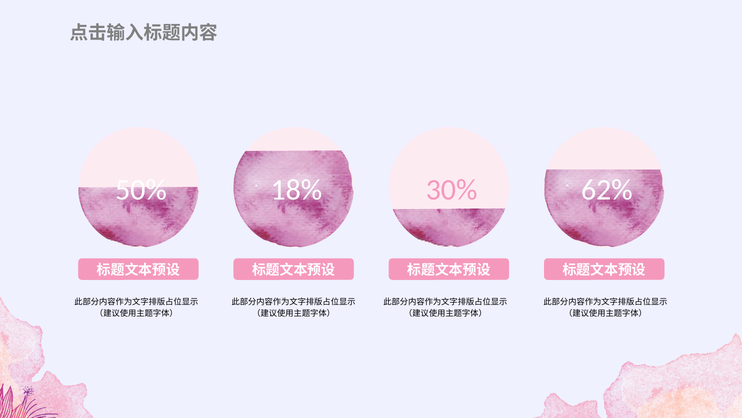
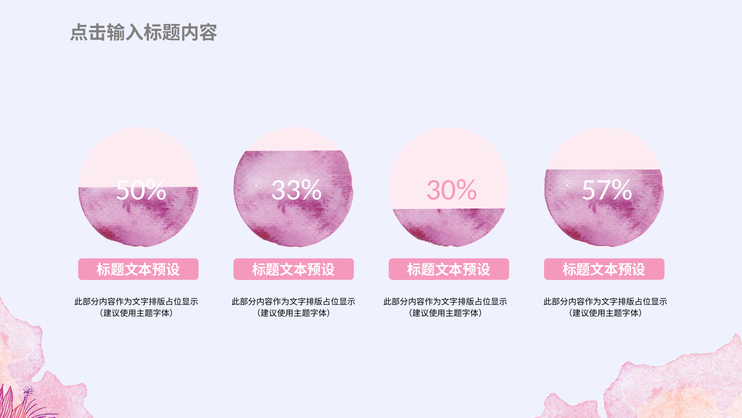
18%: 18% -> 33%
62%: 62% -> 57%
